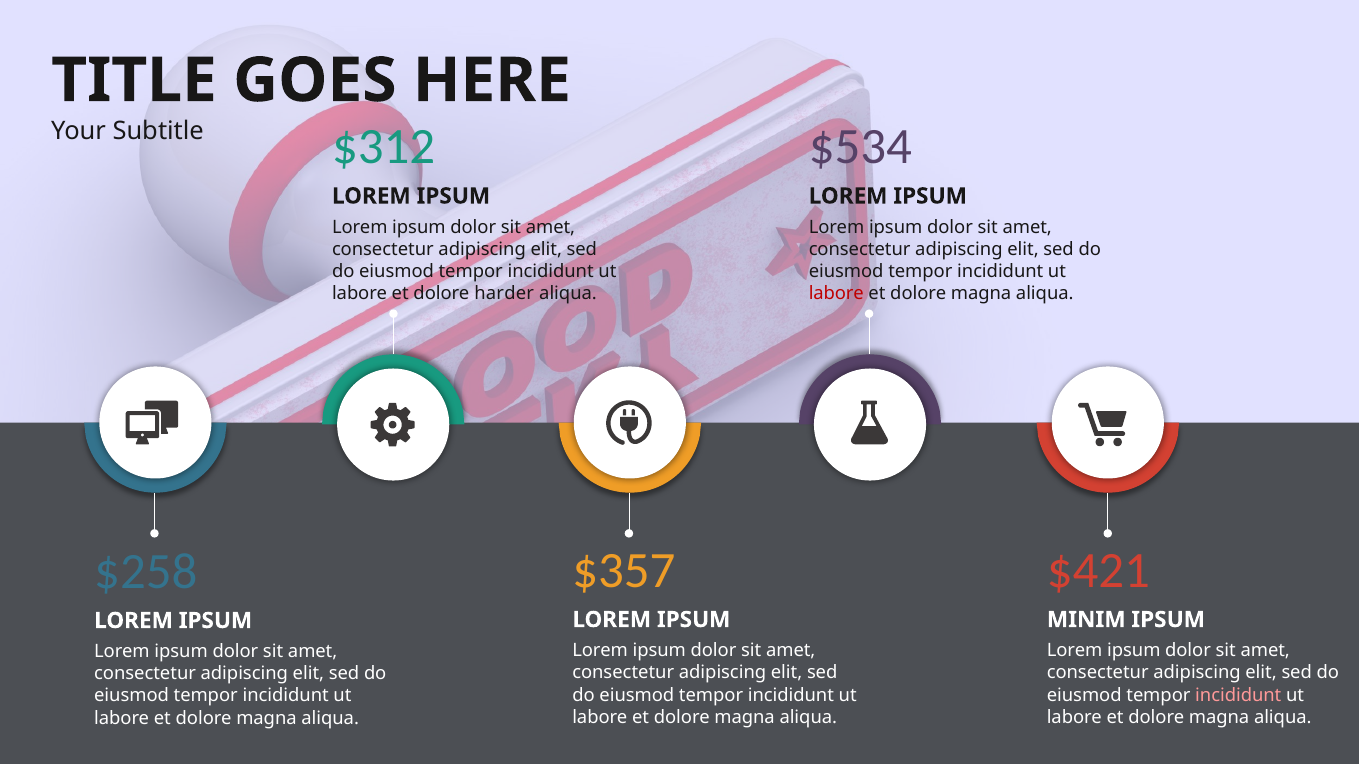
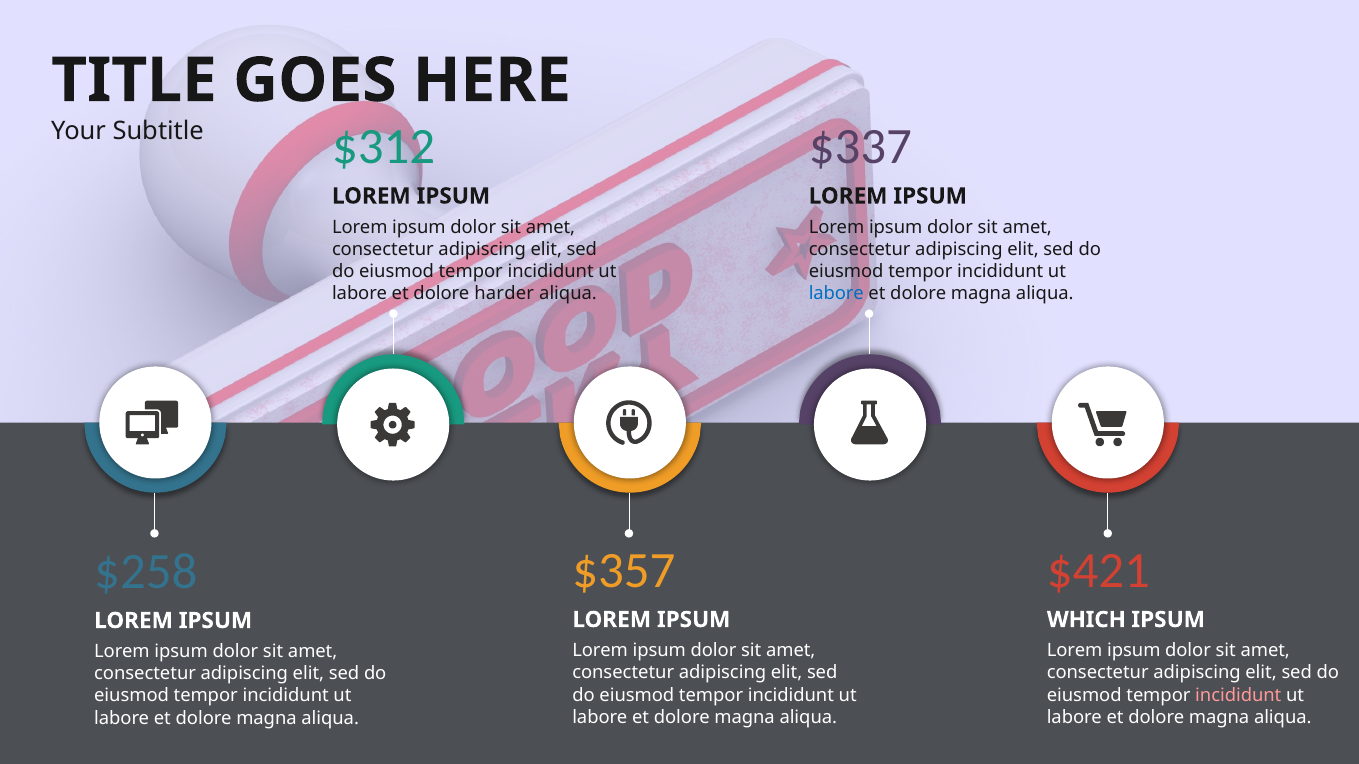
$534: $534 -> $337
labore at (836, 294) colour: red -> blue
MINIM: MINIM -> WHICH
